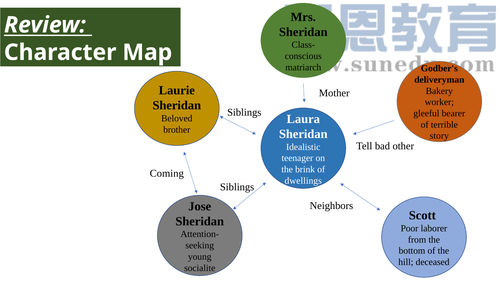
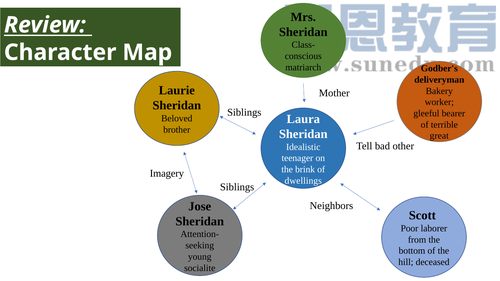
story: story -> great
Coming: Coming -> Imagery
